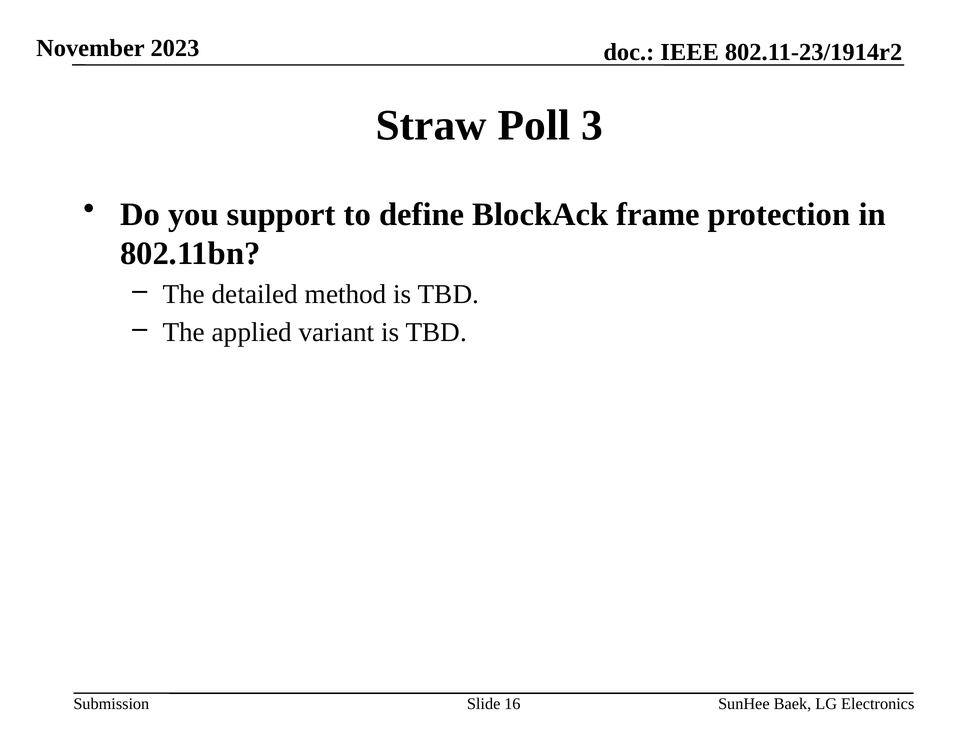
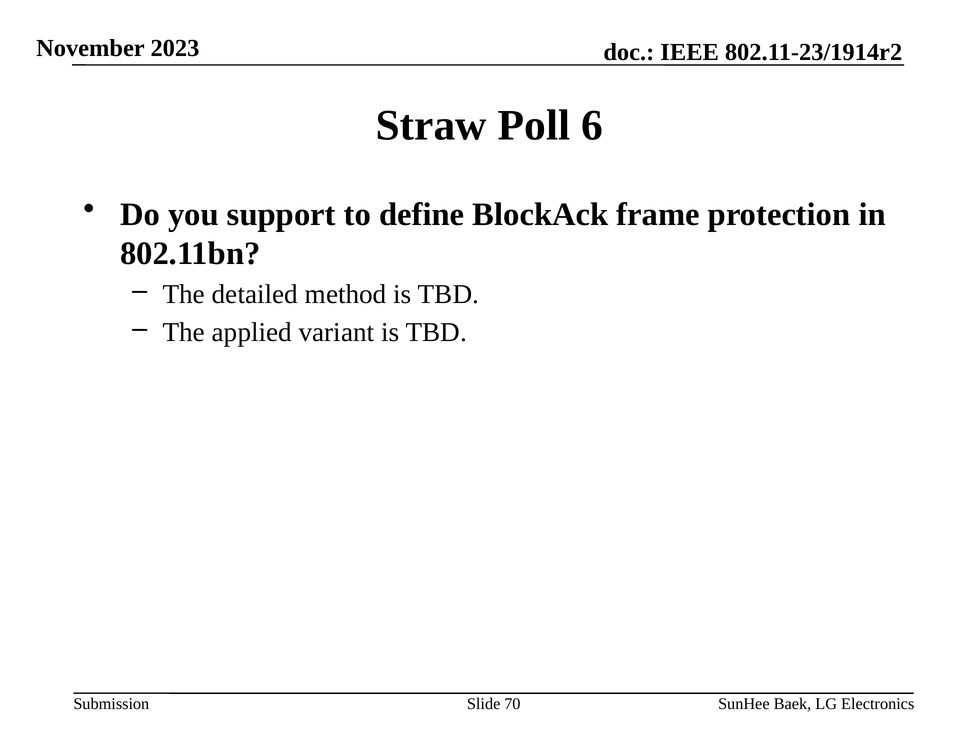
3: 3 -> 6
16: 16 -> 70
